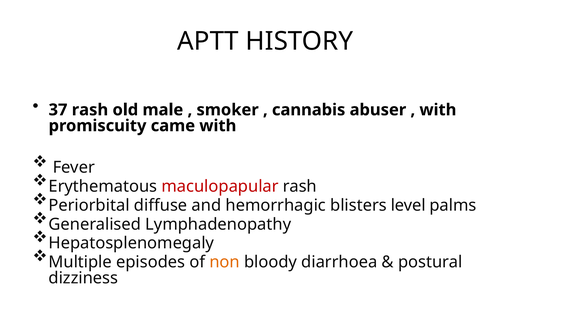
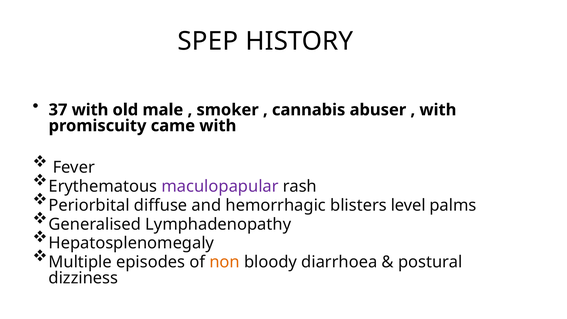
APTT: APTT -> SPEP
37 rash: rash -> with
maculopapular colour: red -> purple
